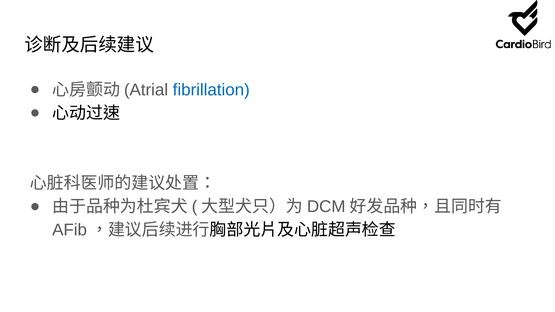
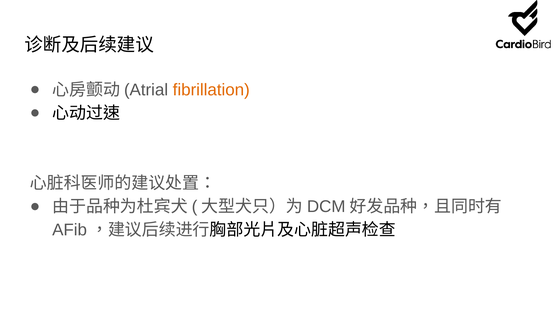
fibrillation colour: blue -> orange
